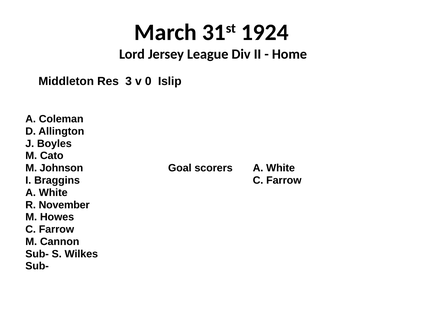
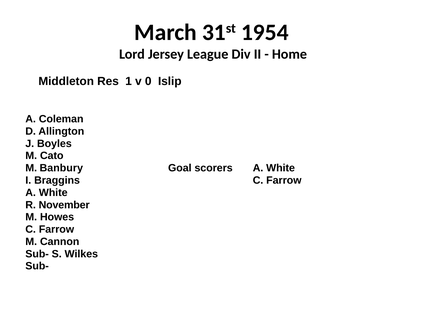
1924: 1924 -> 1954
3: 3 -> 1
Johnson: Johnson -> Banbury
